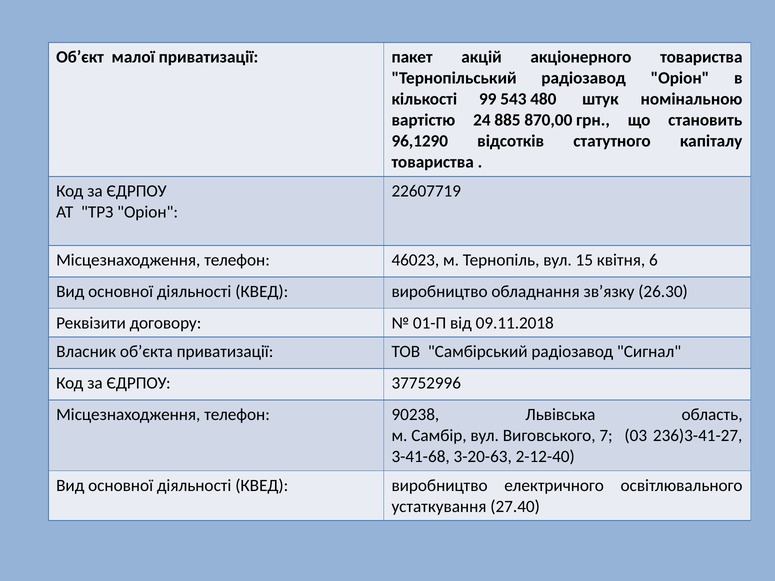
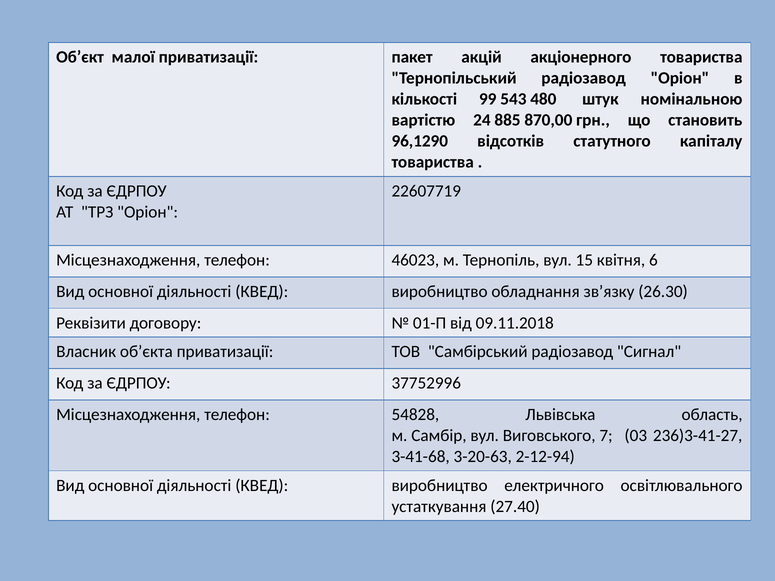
90238: 90238 -> 54828
2-12-40: 2-12-40 -> 2-12-94
